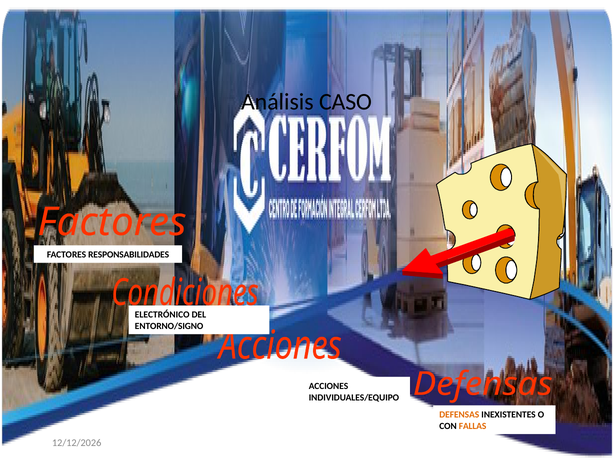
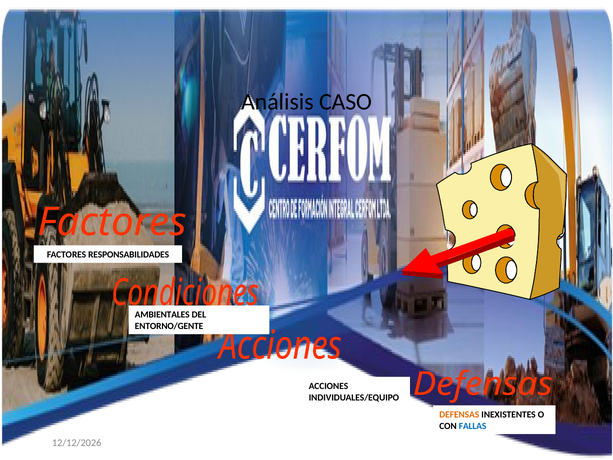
ELECTRÓNICO: ELECTRÓNICO -> AMBIENTALES
ENTORNO/SIGNO: ENTORNO/SIGNO -> ENTORNO/GENTE
FALLAS colour: orange -> blue
